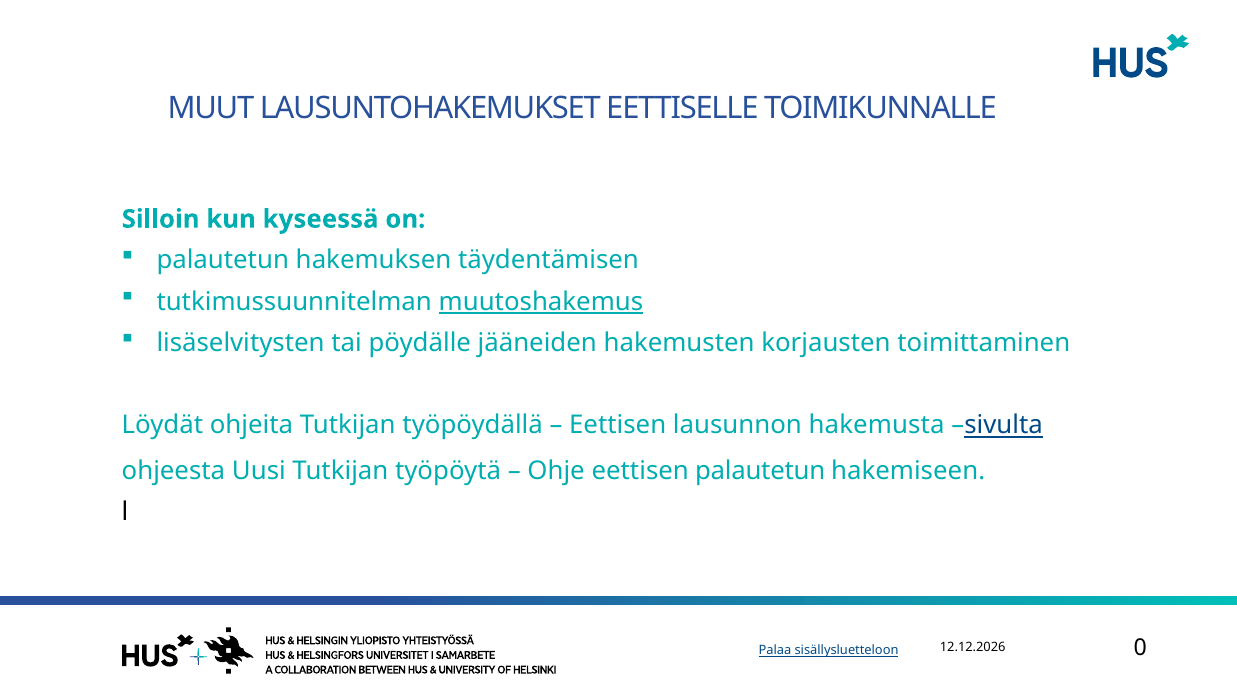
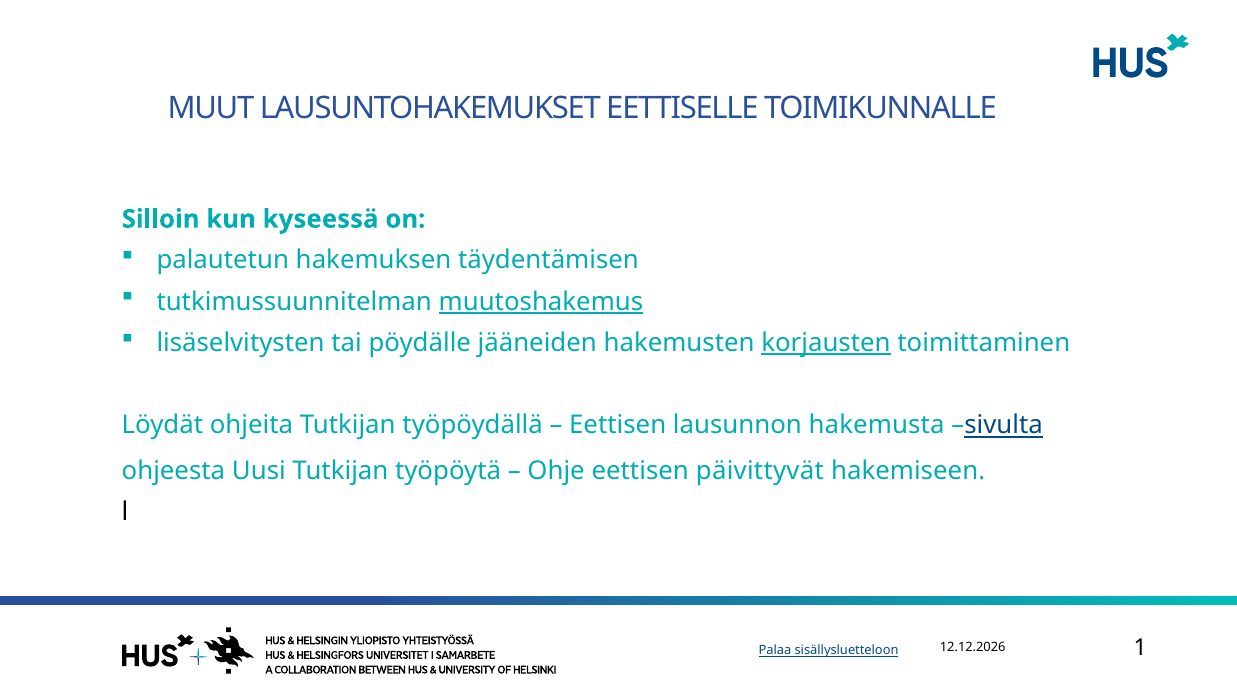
korjausten underline: none -> present
eettisen palautetun: palautetun -> päivittyvät
0: 0 -> 1
